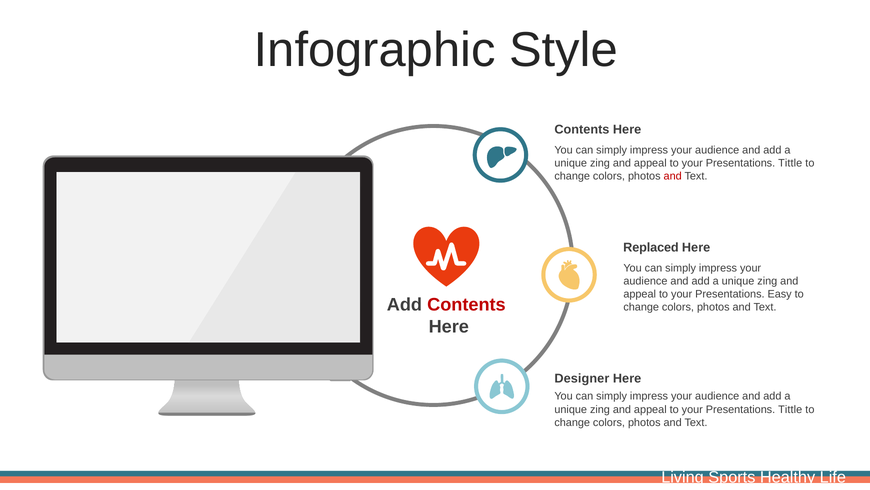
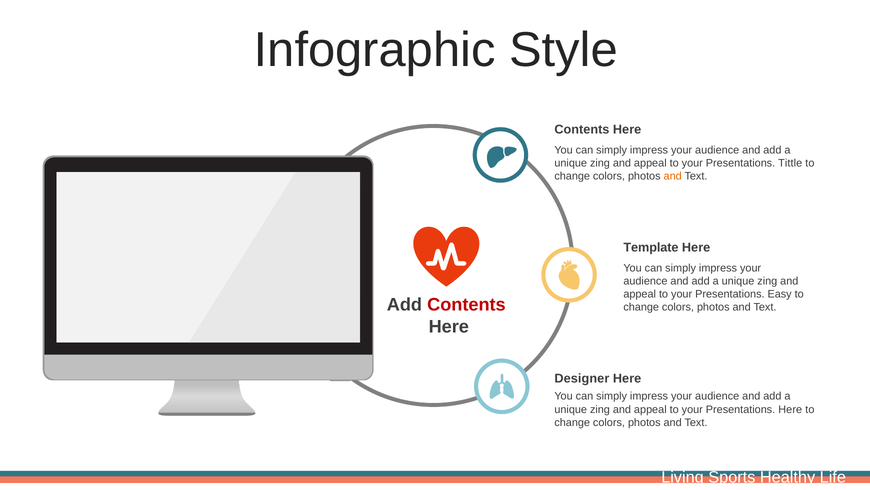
and at (673, 176) colour: red -> orange
Replaced: Replaced -> Template
Tittle at (790, 409): Tittle -> Here
